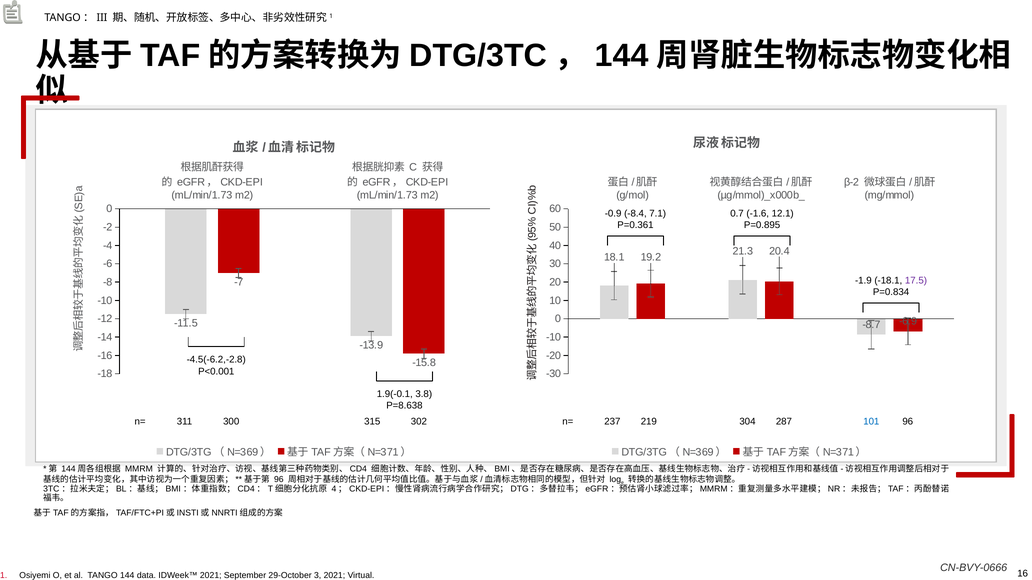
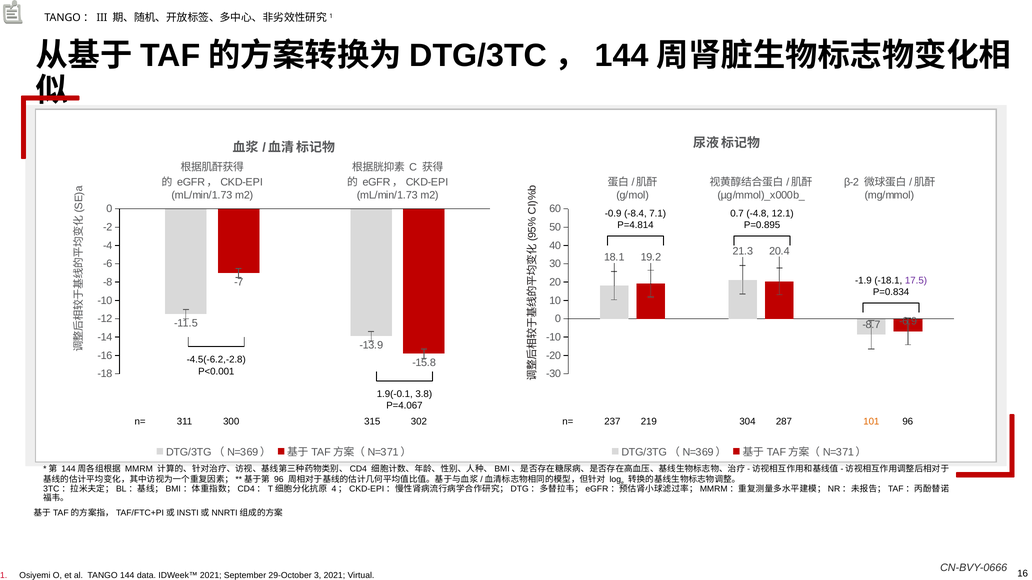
-1.6: -1.6 -> -4.8
P=0.361: P=0.361 -> P=4.814
P=8.638: P=8.638 -> P=4.067
101 colour: blue -> orange
